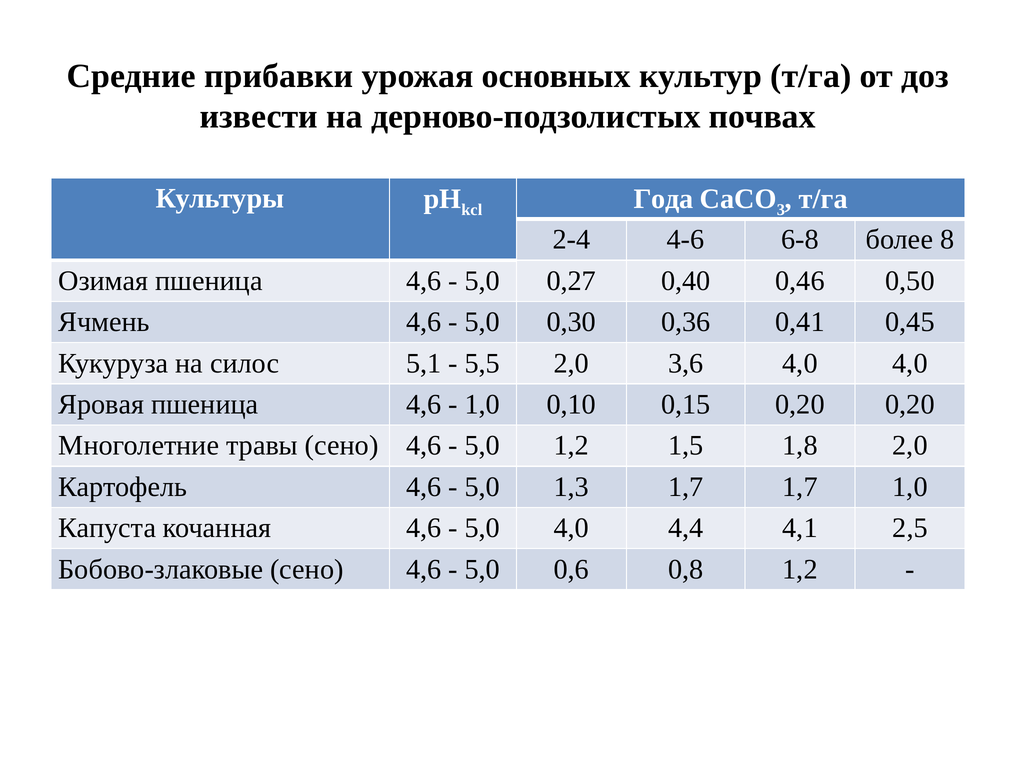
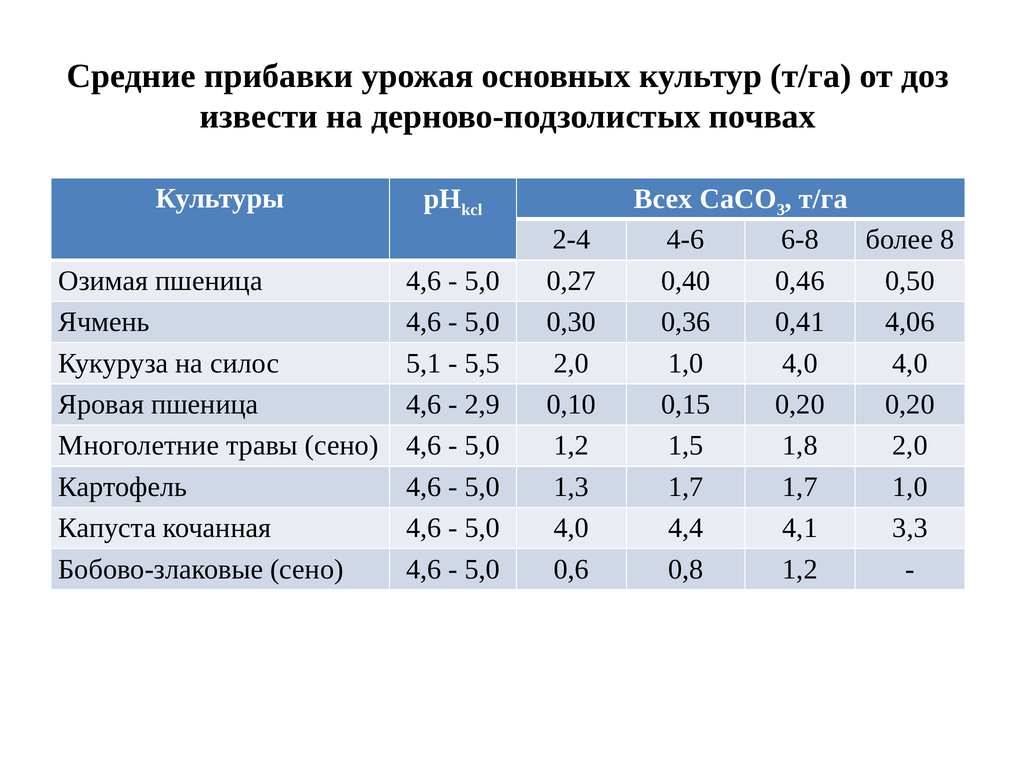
Года: Года -> Всех
0,45: 0,45 -> 4,06
2,0 3,6: 3,6 -> 1,0
1,0 at (482, 404): 1,0 -> 2,9
2,5: 2,5 -> 3,3
